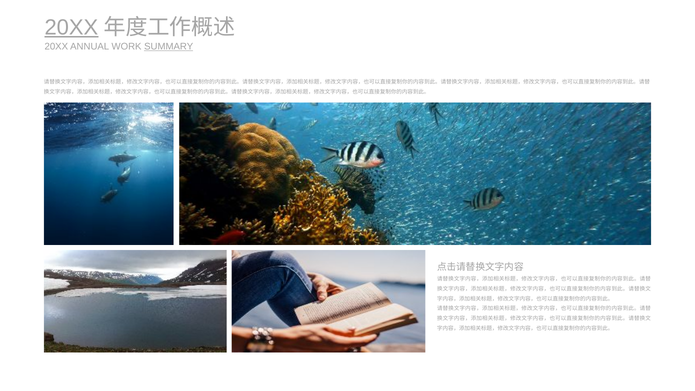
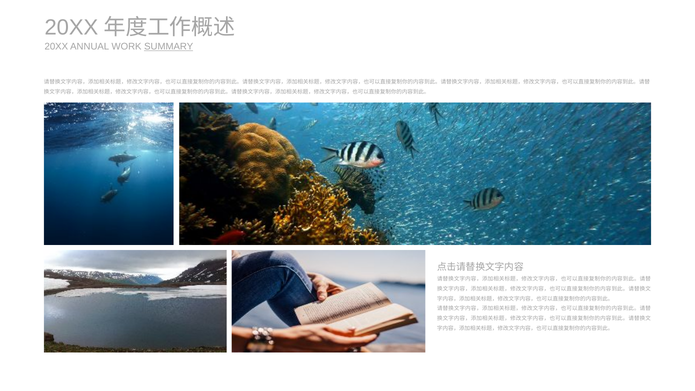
20XX at (71, 27) underline: present -> none
